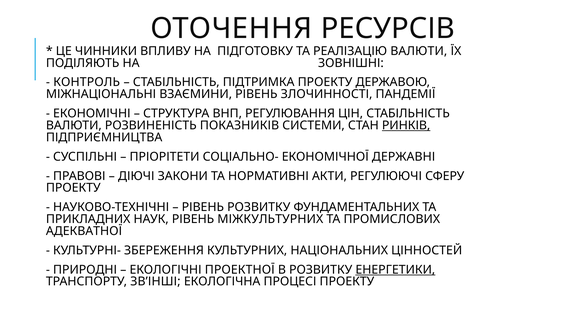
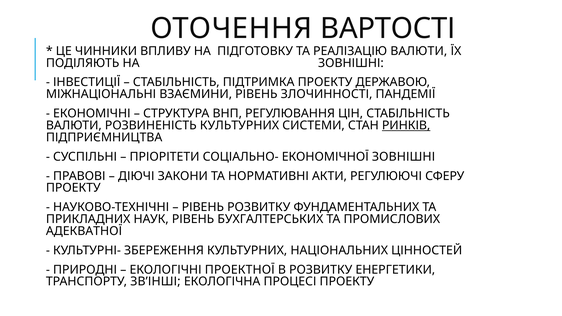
РЕСУРСІВ: РЕСУРСІВ -> ВАРТОСТІ
КОНТРОЛЬ: КОНТРОЛЬ -> ІНВЕСТИЦІЇ
РОЗВИНЕНІСТЬ ПОКАЗНИКІВ: ПОКАЗНИКІВ -> КУЛЬТУРНИХ
ЕКОНОМІЧНОЇ ДЕРЖАВНІ: ДЕРЖАВНІ -> ЗОВНІШНІ
МІЖКУЛЬТУРНИХ: МІЖКУЛЬТУРНИХ -> БУХГАЛТЕРСЬКИХ
ЕНЕРГЕТИКИ underline: present -> none
